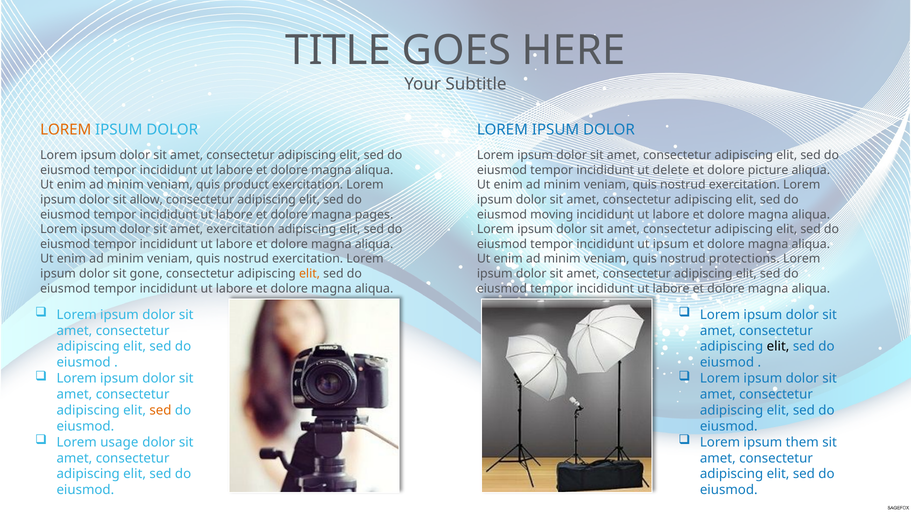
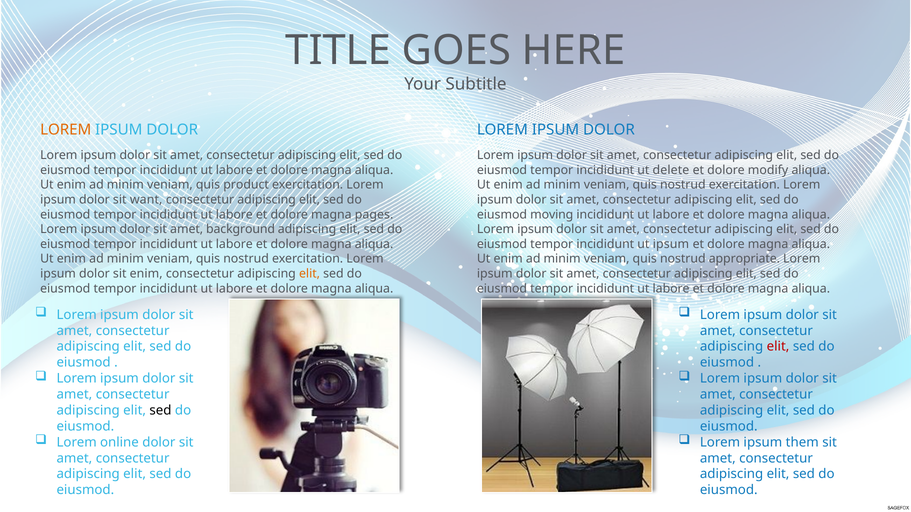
picture: picture -> modify
allow: allow -> want
amet exercitation: exercitation -> background
protections: protections -> appropriate
sit gone: gone -> enim
elit at (778, 347) colour: black -> red
sed at (160, 411) colour: orange -> black
usage: usage -> online
